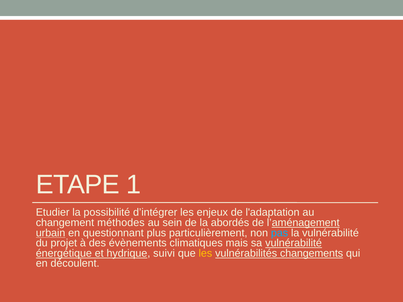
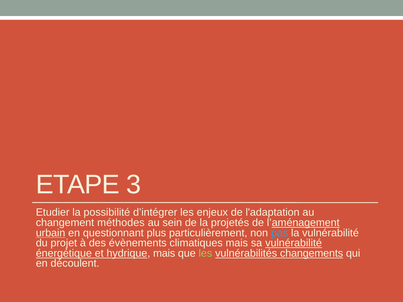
1: 1 -> 3
abordés: abordés -> projetés
hydrique suivi: suivi -> mais
les at (205, 253) colour: yellow -> light green
